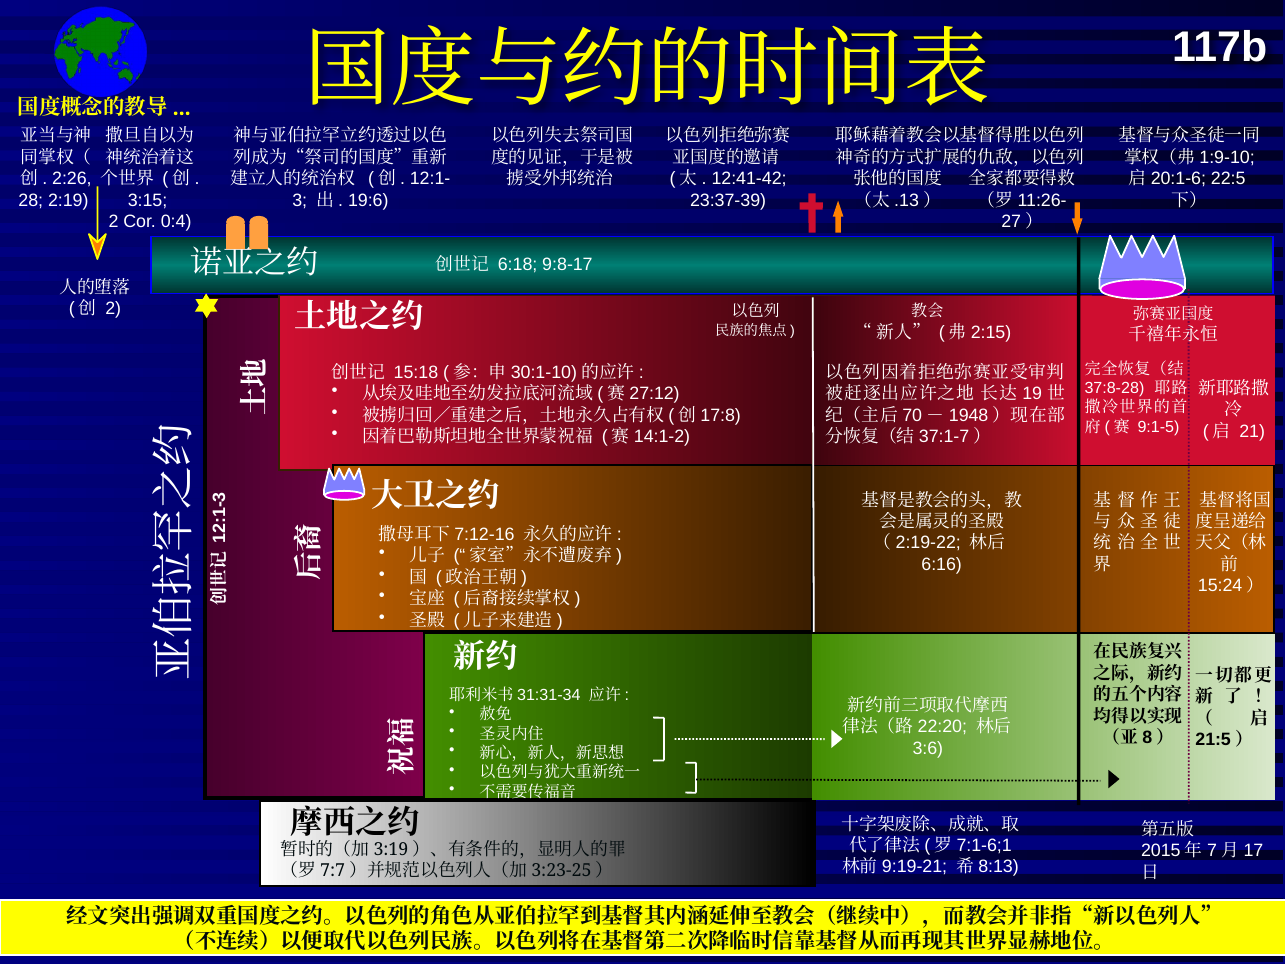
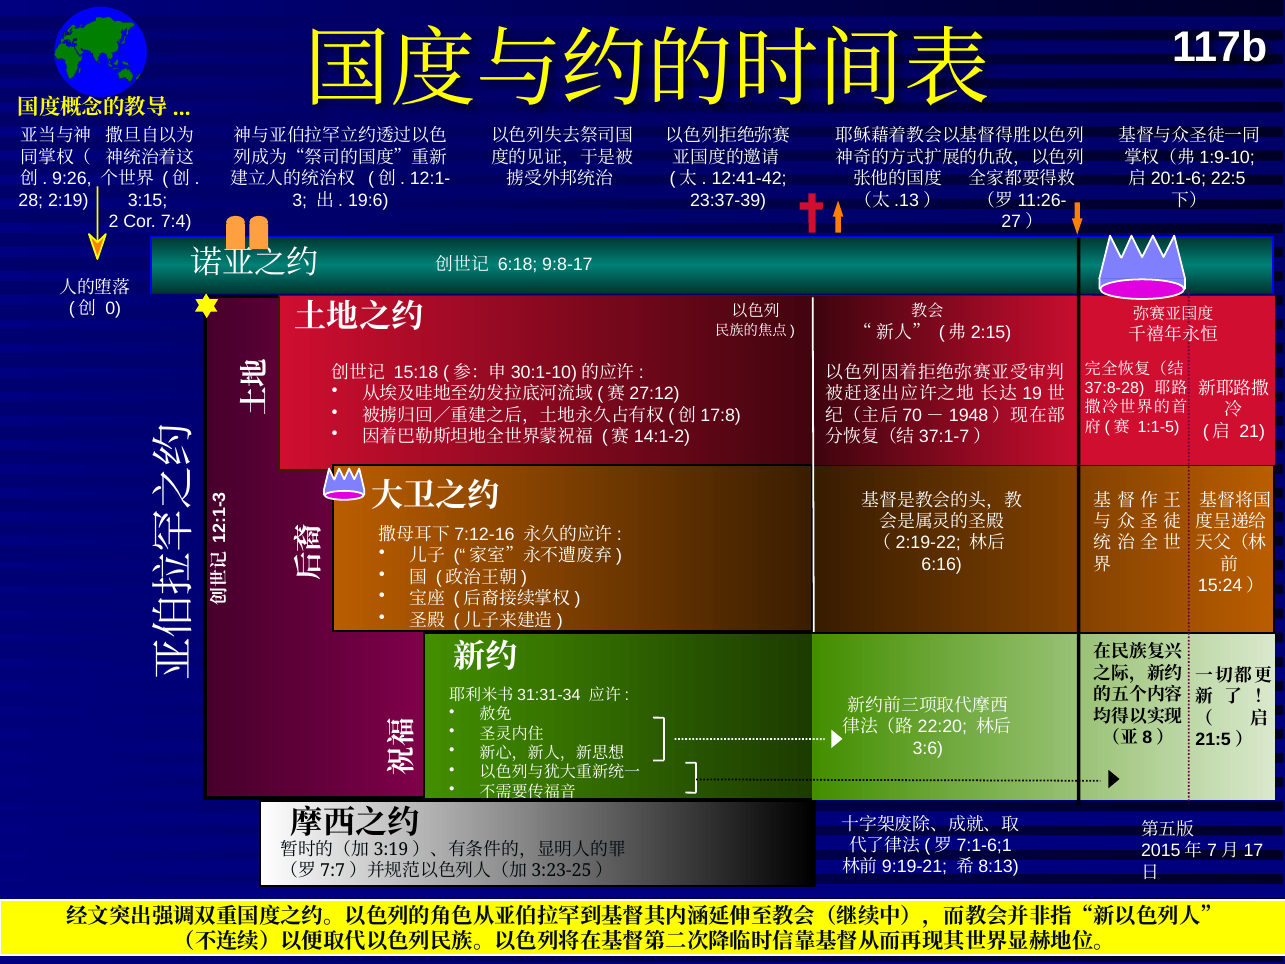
2:26: 2:26 -> 9:26
0:4: 0:4 -> 7:4
2 at (113, 309): 2 -> 0
9:1-5: 9:1-5 -> 1:1-5
